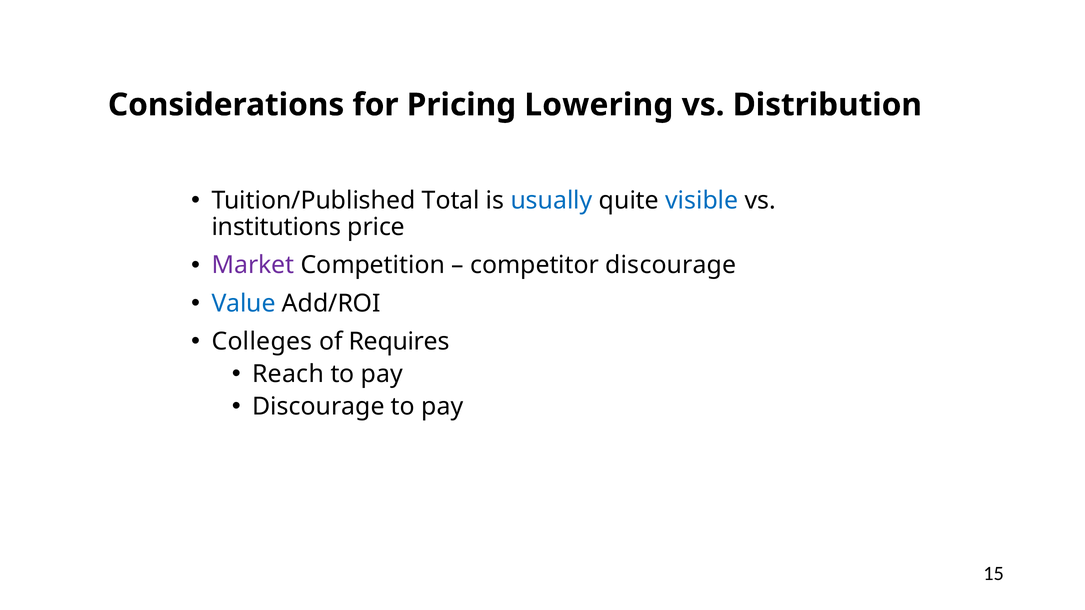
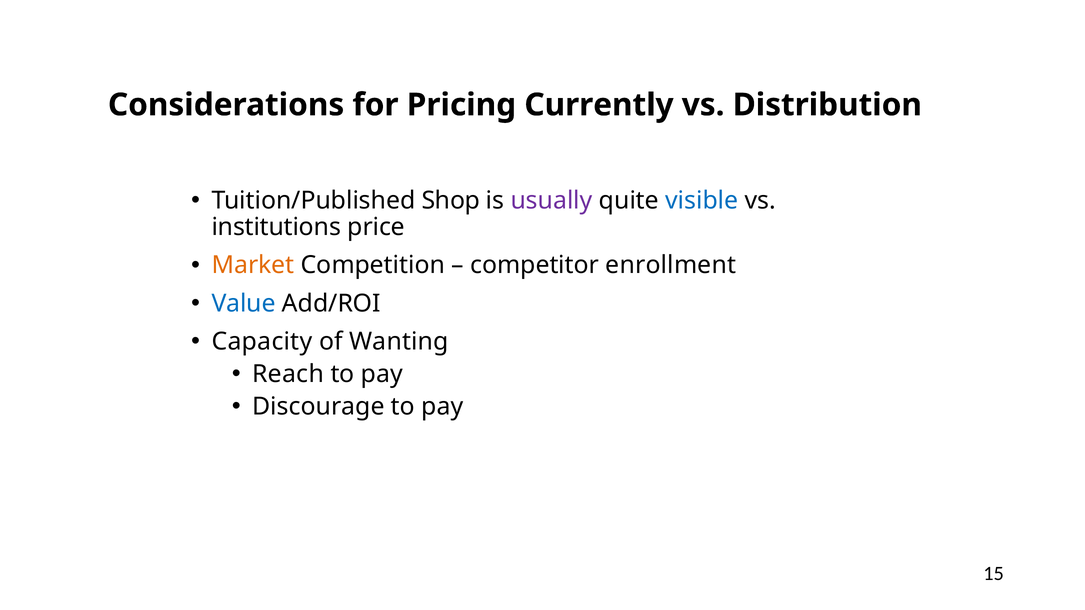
Lowering: Lowering -> Currently
Total: Total -> Shop
usually colour: blue -> purple
Market colour: purple -> orange
competitor discourage: discourage -> enrollment
Colleges: Colleges -> Capacity
Requires: Requires -> Wanting
